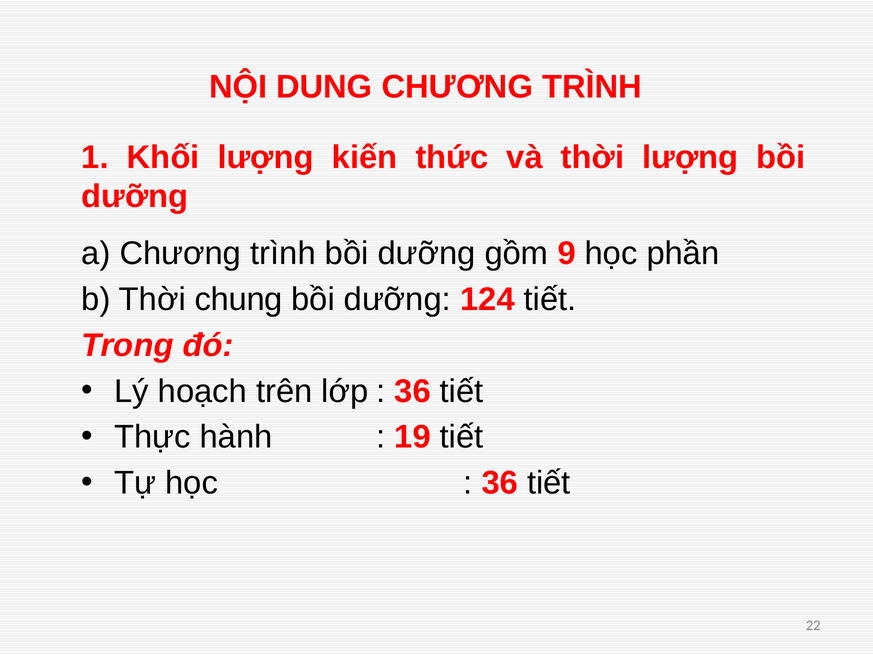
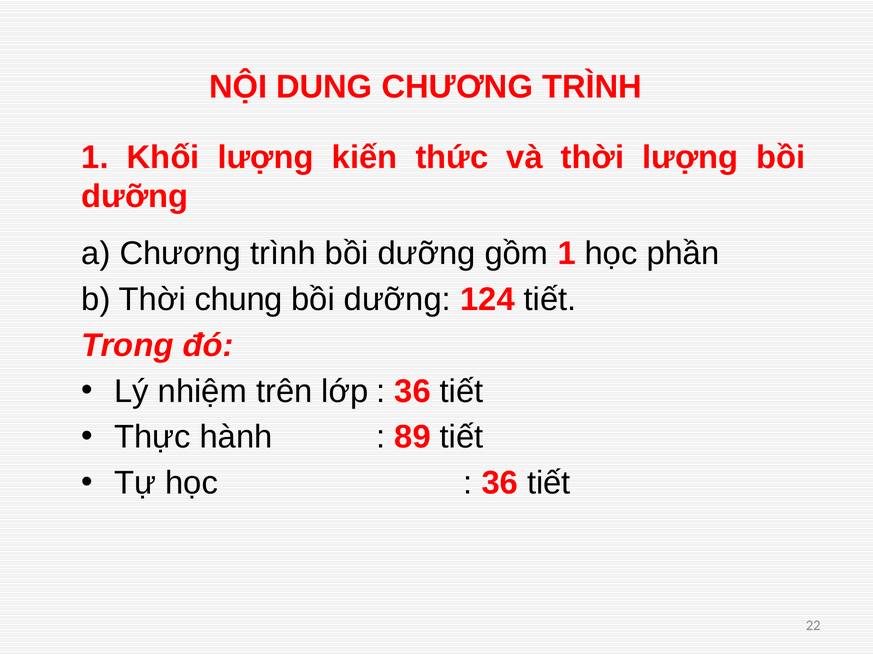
gồm 9: 9 -> 1
hoạch: hoạch -> nhiệm
19: 19 -> 89
